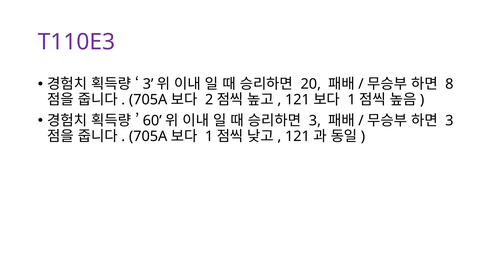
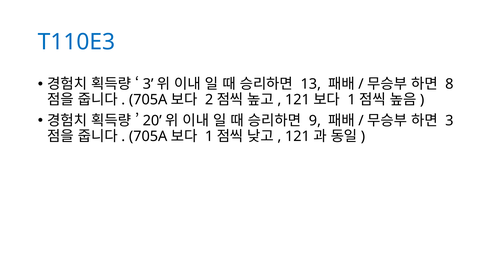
T110E3 colour: purple -> blue
20: 20 -> 13
60: 60 -> 20
3 at (315, 121): 3 -> 9
